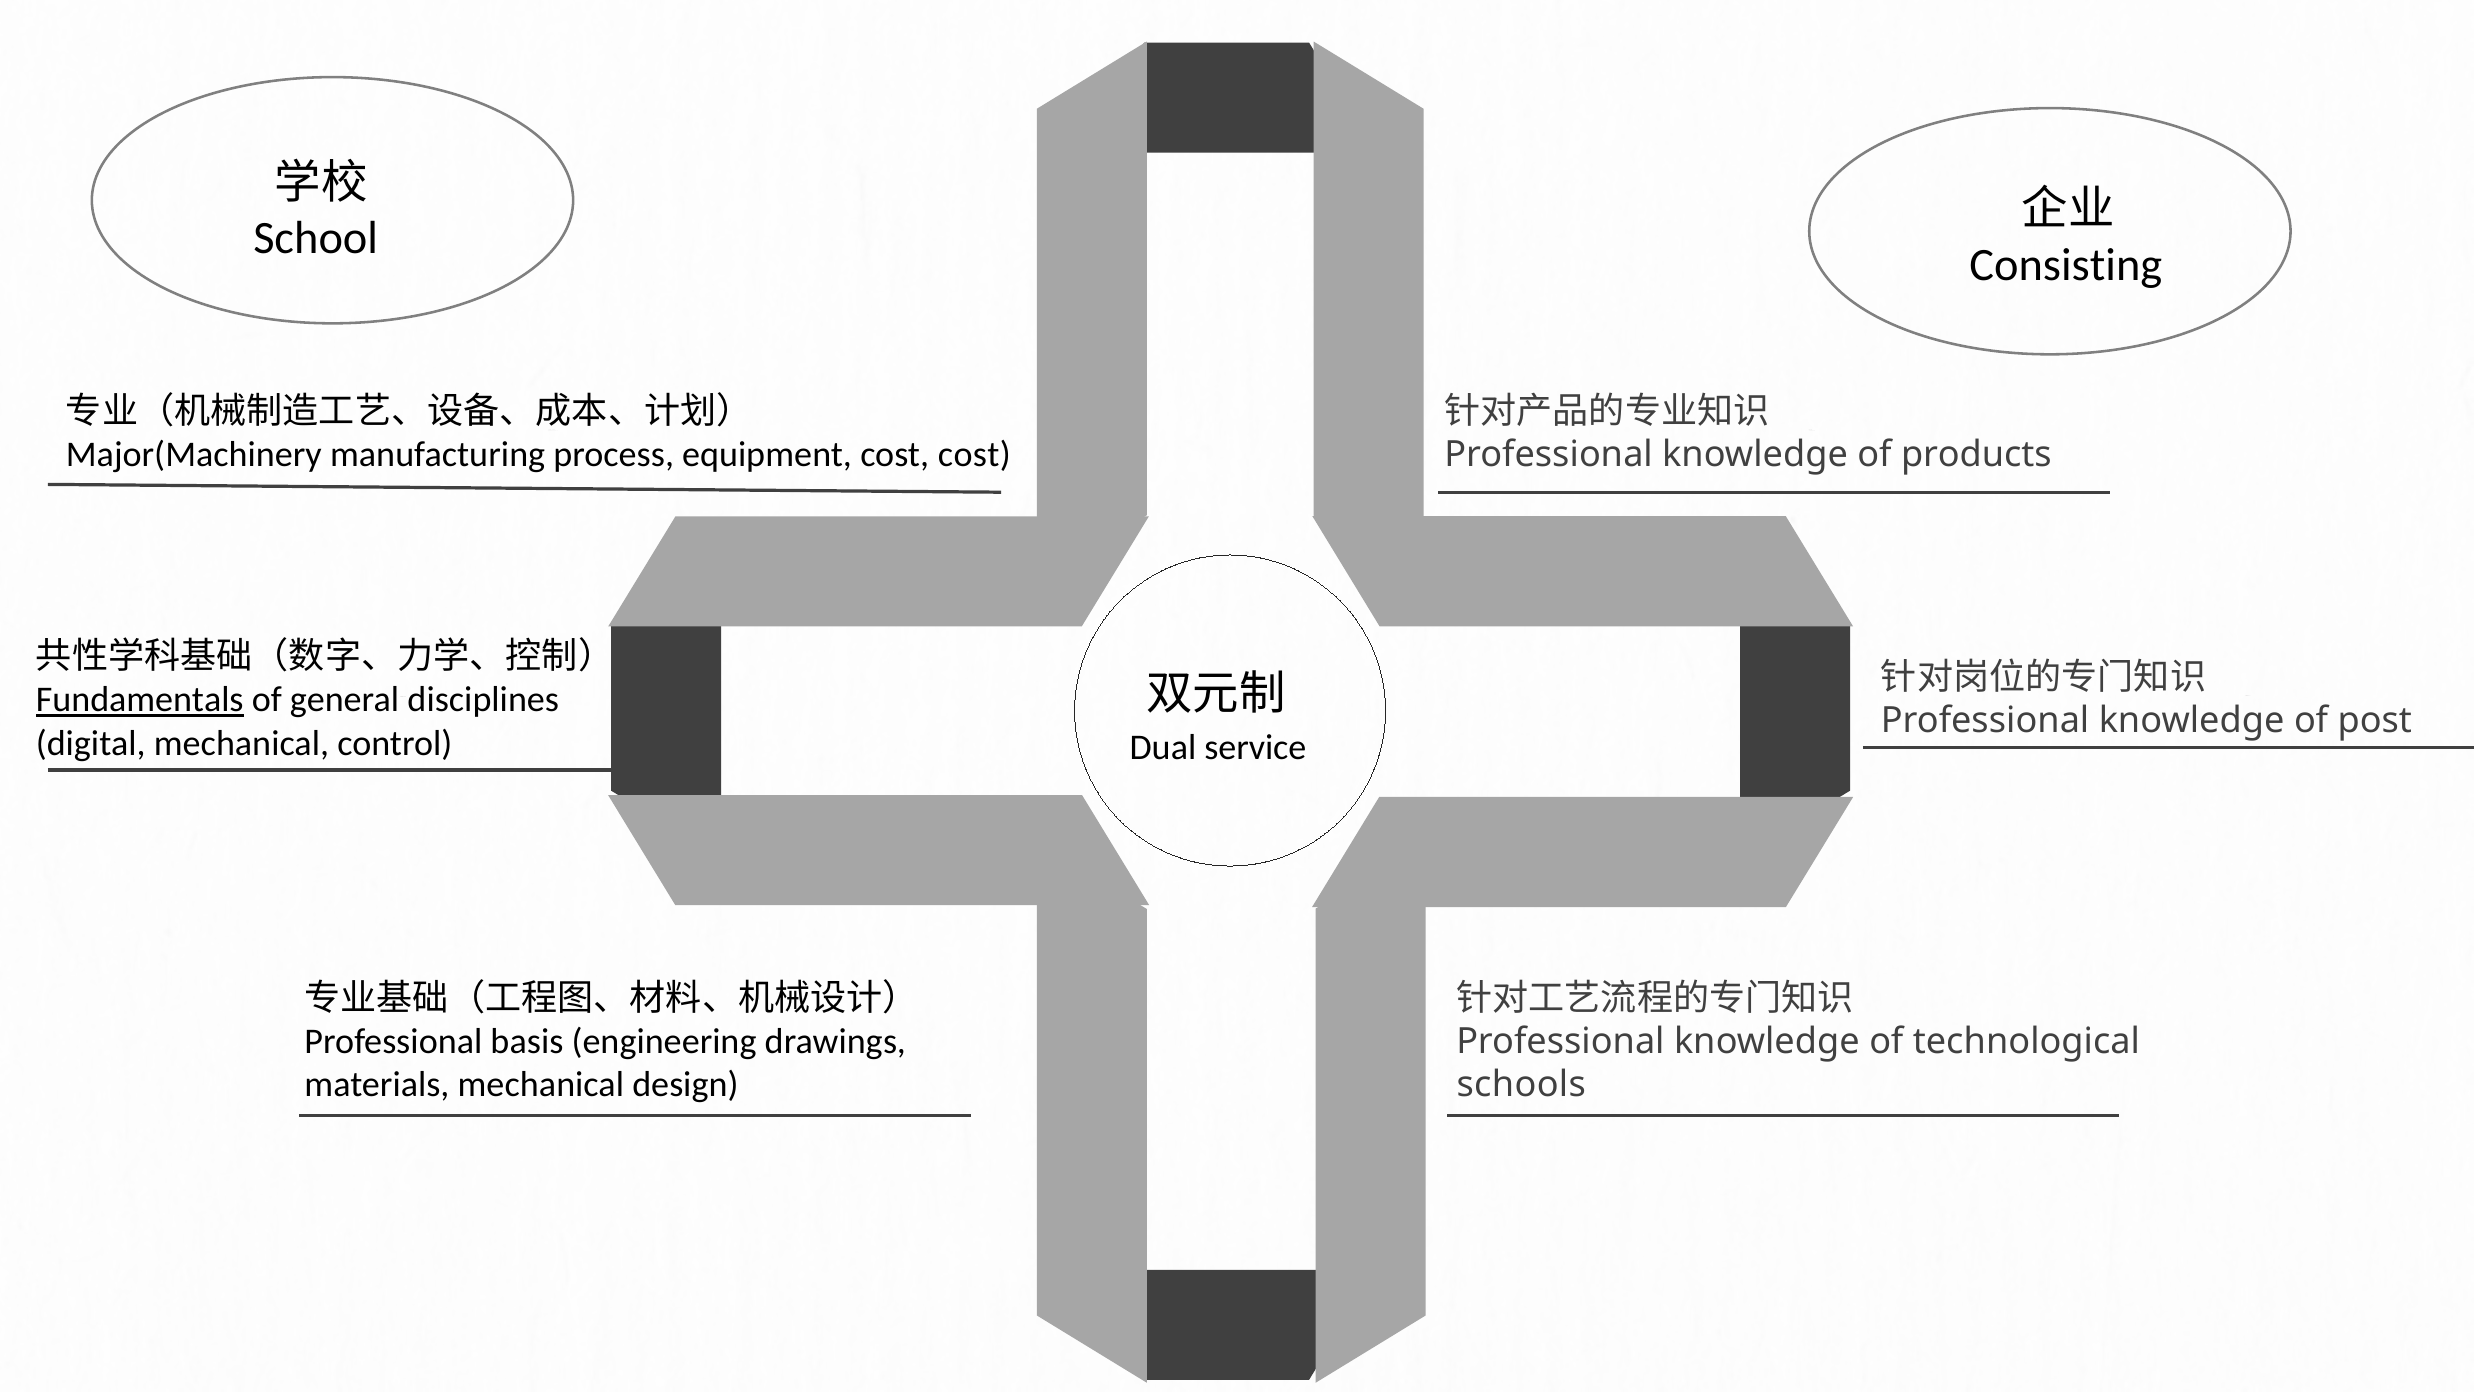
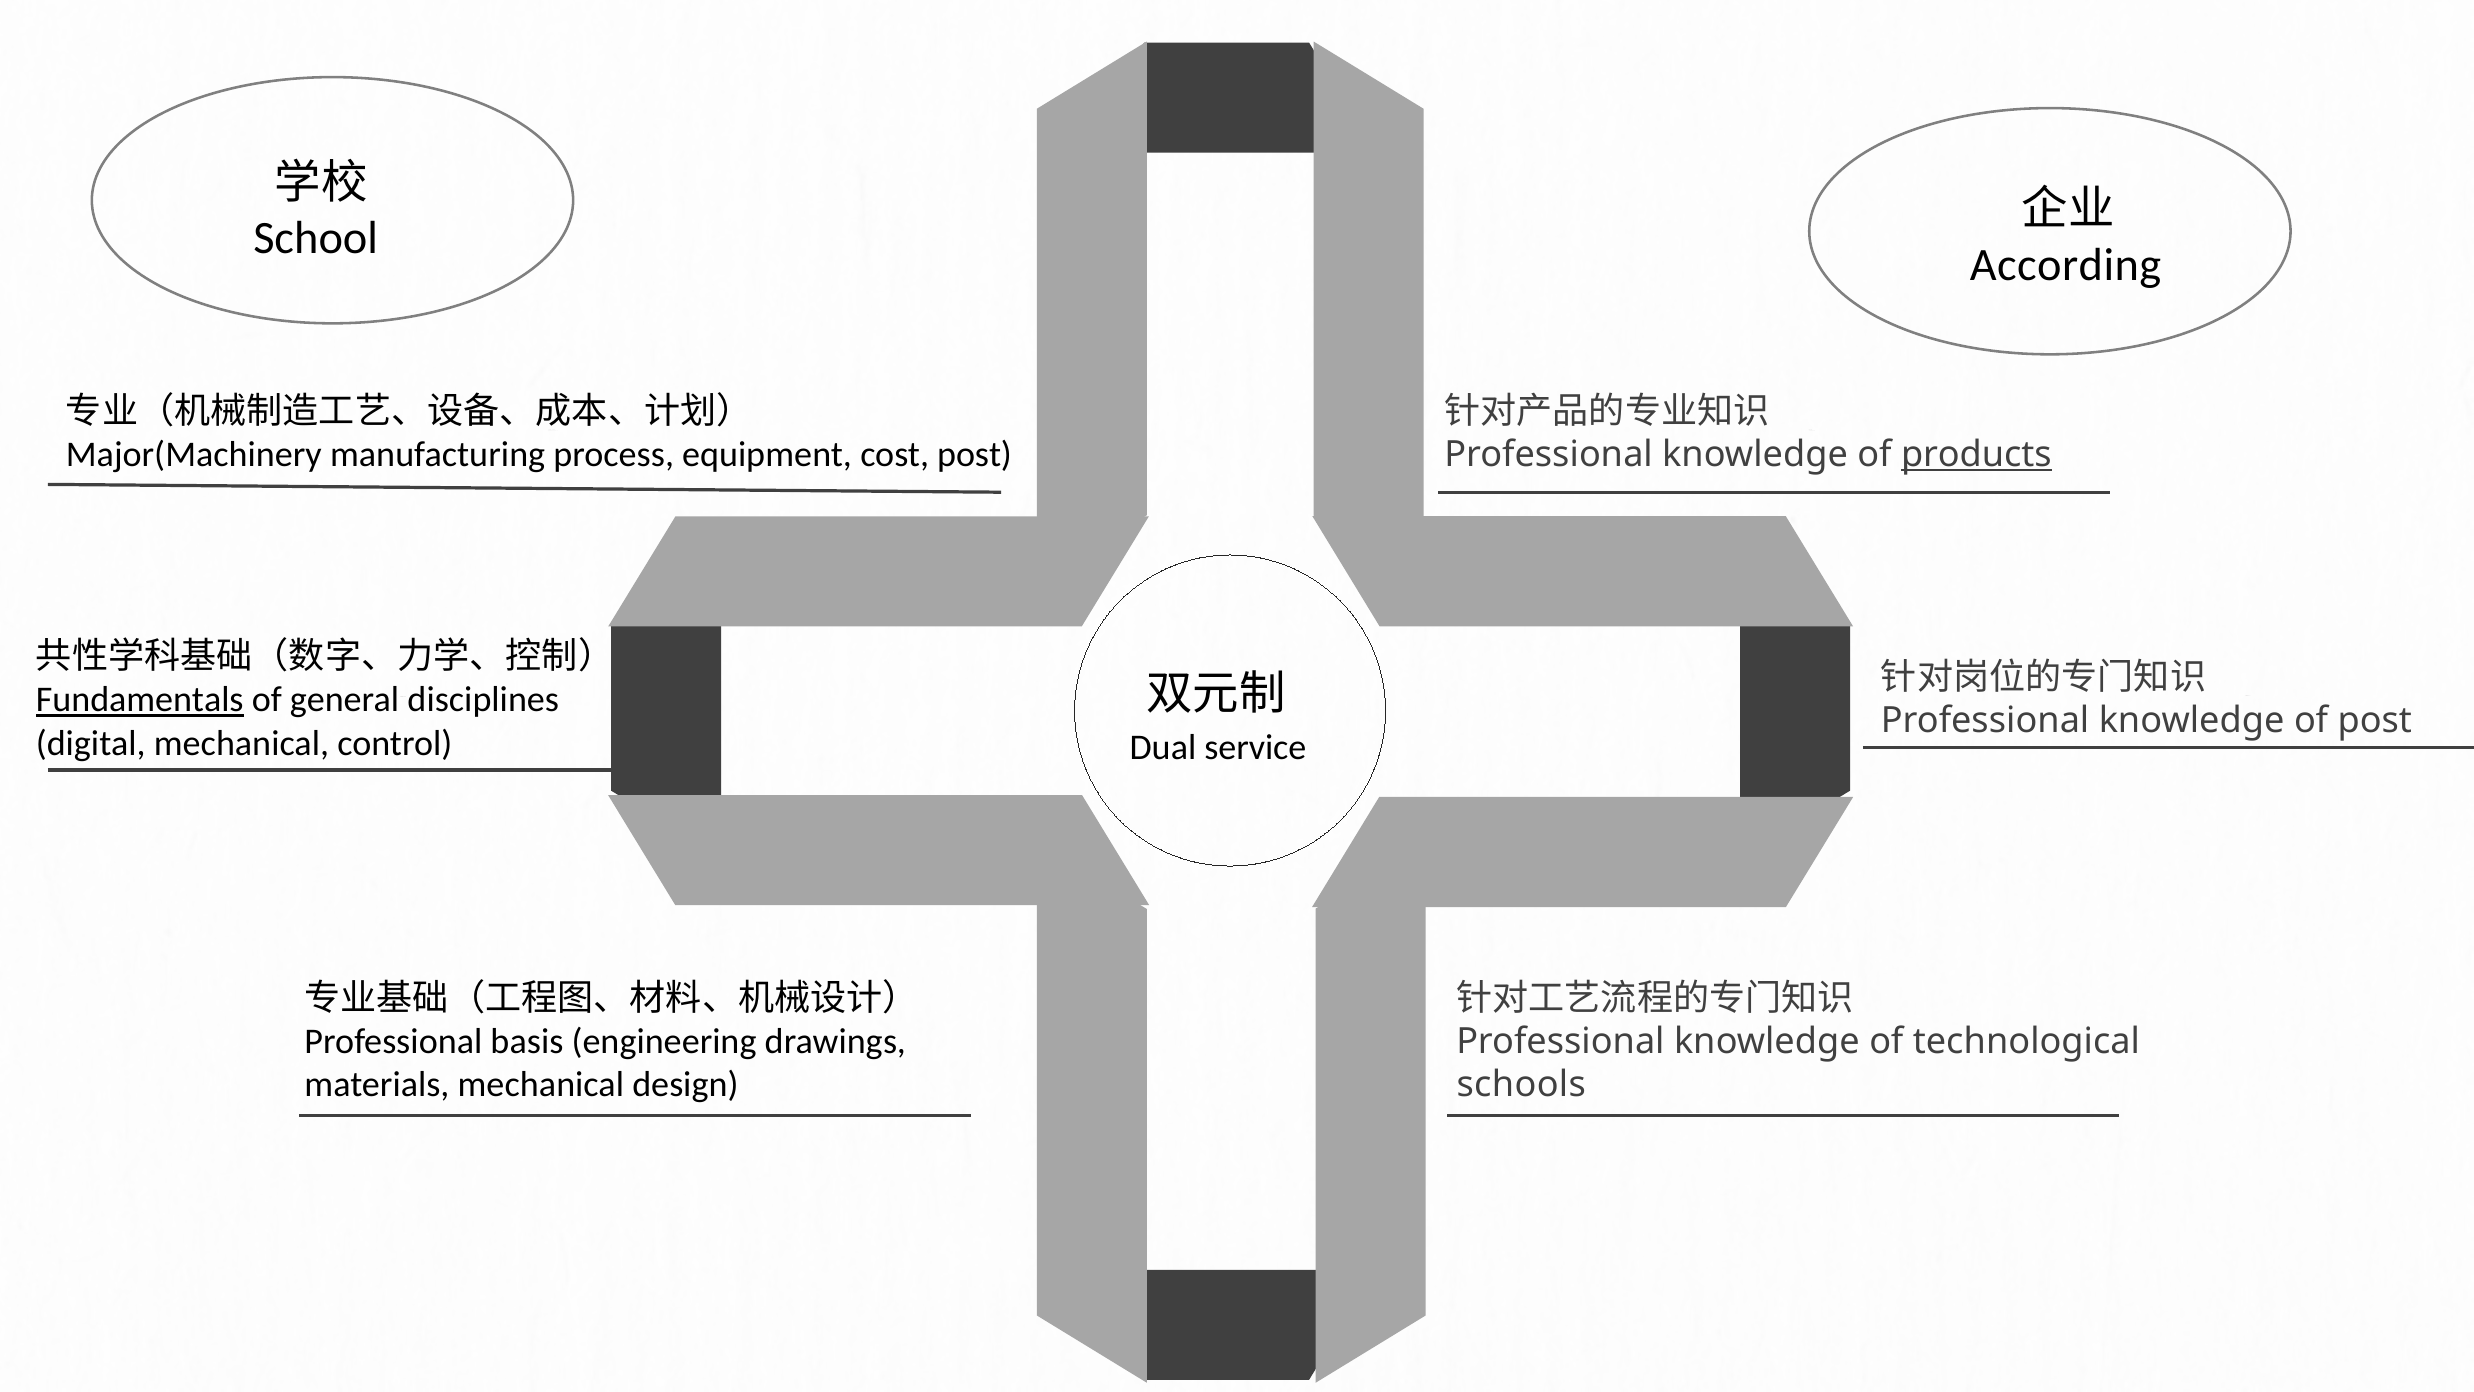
Consisting: Consisting -> According
cost cost: cost -> post
products at (1976, 455) underline: none -> present
